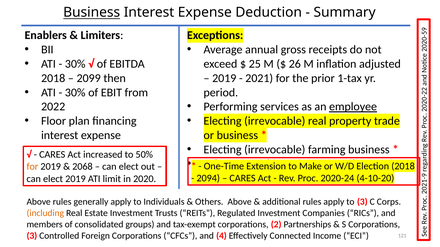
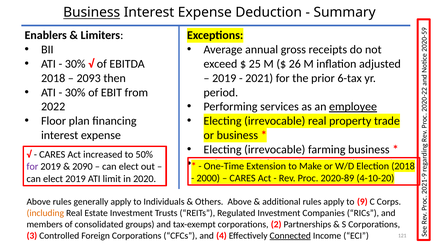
2099: 2099 -> 2093
1-tax: 1-tax -> 6-tax
for at (32, 167) colour: orange -> purple
2068: 2068 -> 2090
2094: 2094 -> 2000
2020-24: 2020-24 -> 2020-89
to 3: 3 -> 9
Connected underline: none -> present
